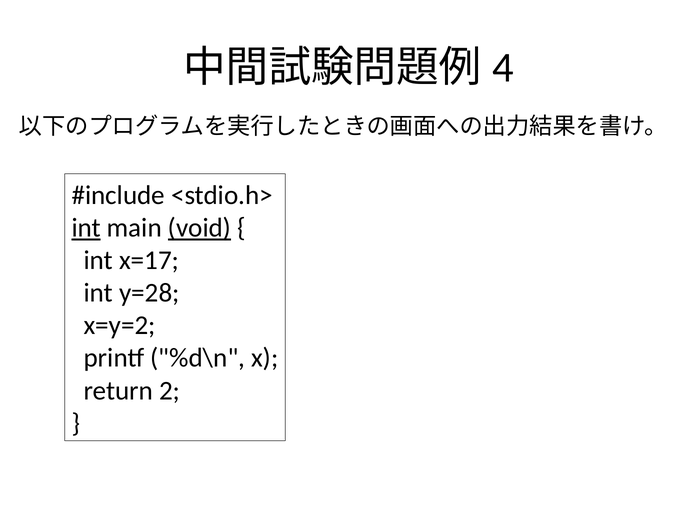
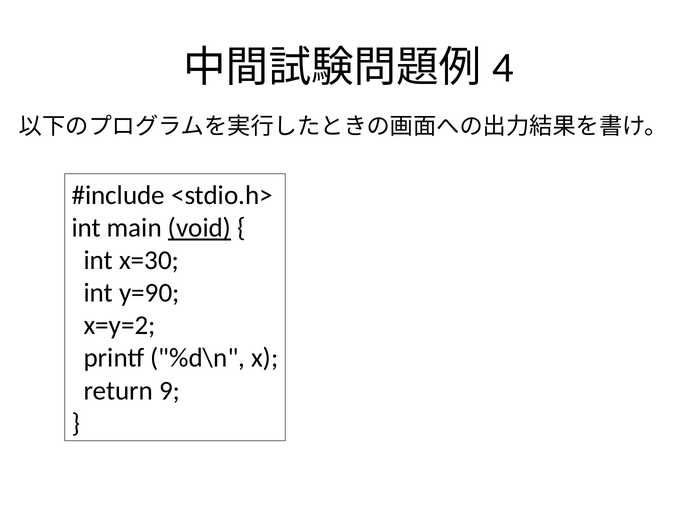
int at (86, 228) underline: present -> none
x=17: x=17 -> x=30
y=28: y=28 -> y=90
2: 2 -> 9
